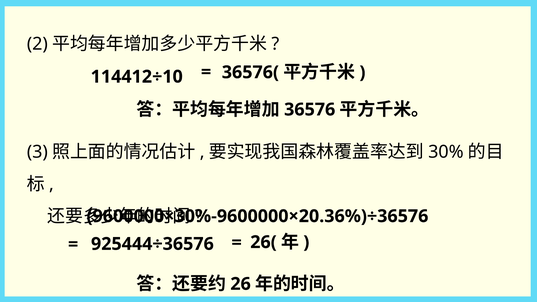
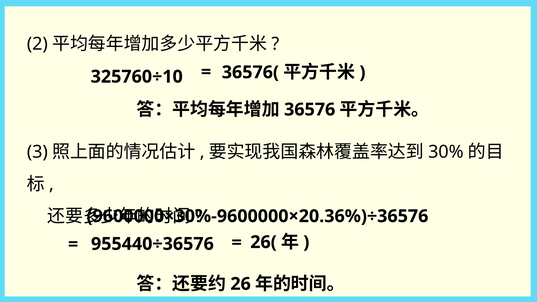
114412÷10: 114412÷10 -> 325760÷10
925444÷36576: 925444÷36576 -> 955440÷36576
